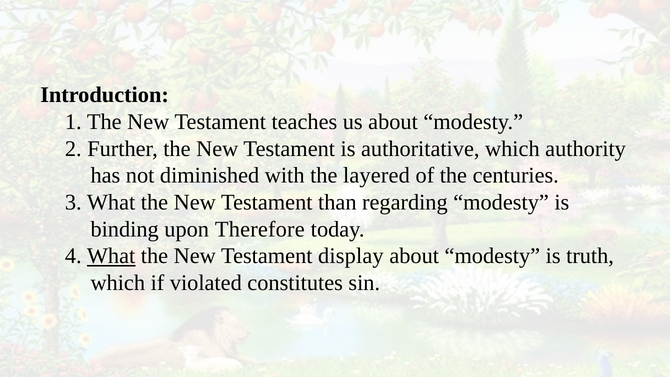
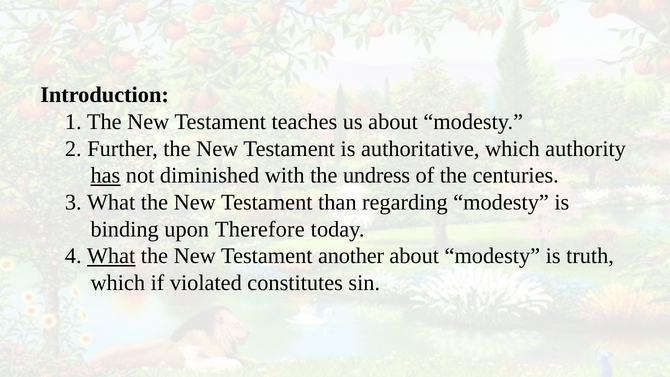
has underline: none -> present
layered: layered -> undress
display: display -> another
